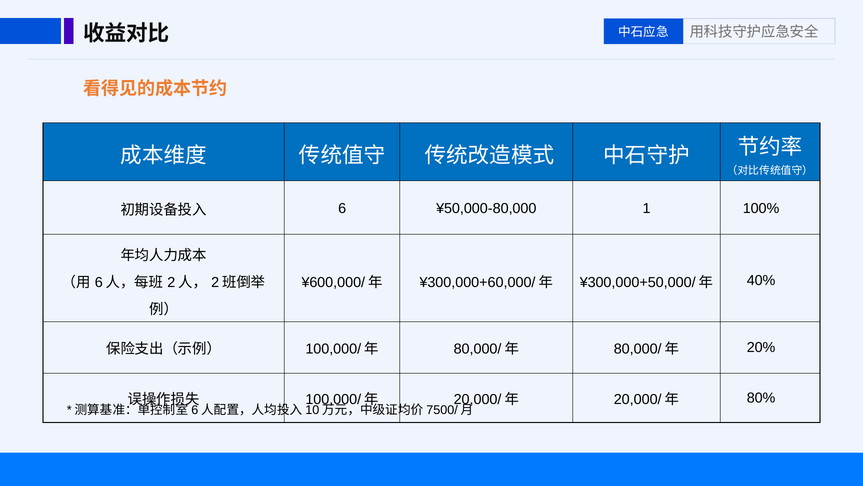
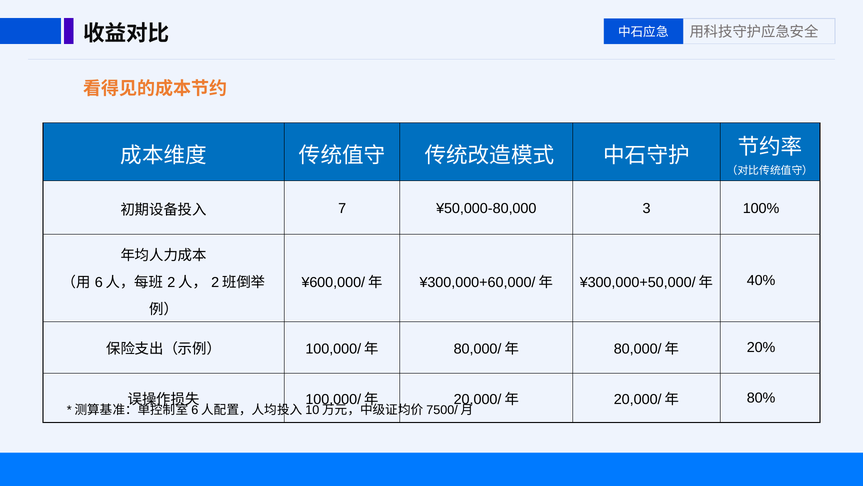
6: 6 -> 7
1: 1 -> 3
